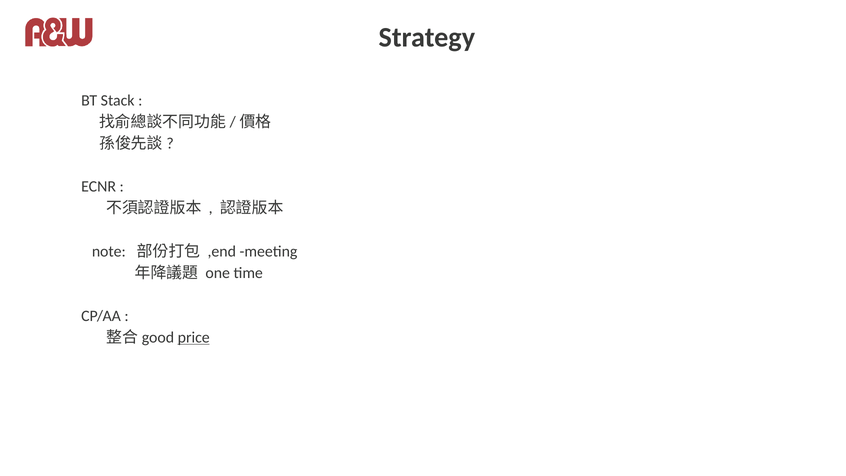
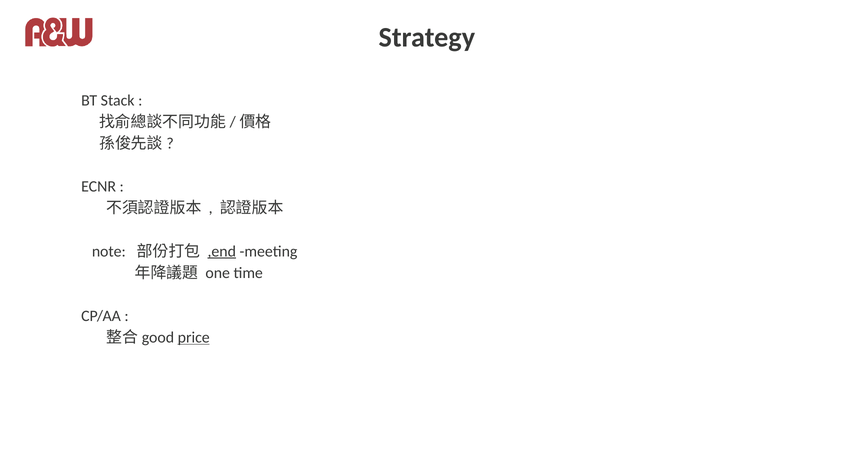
,end underline: none -> present
